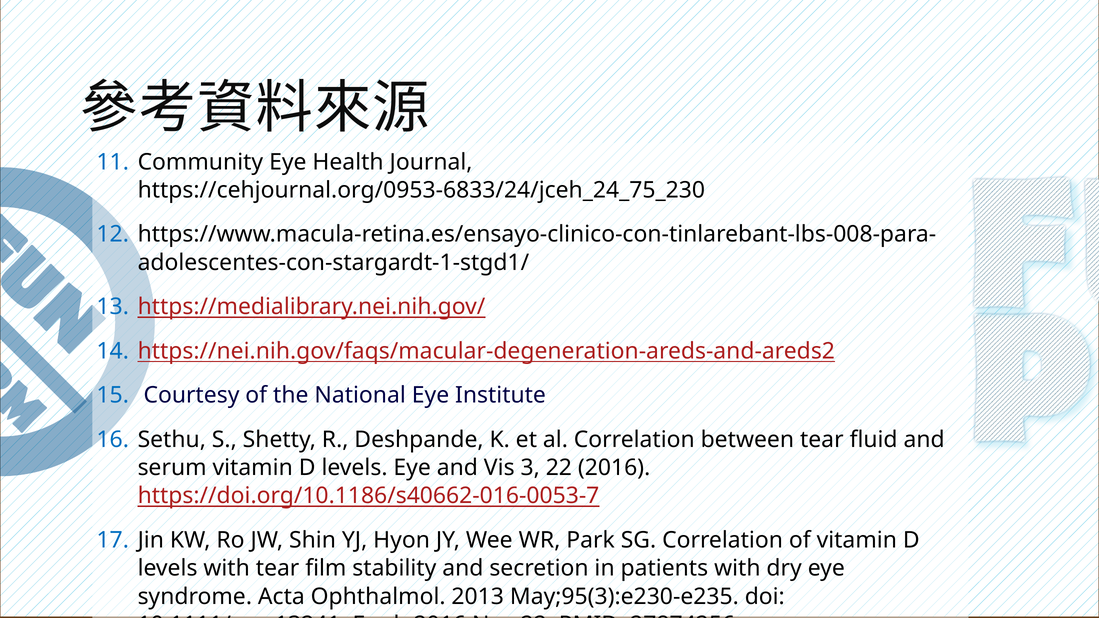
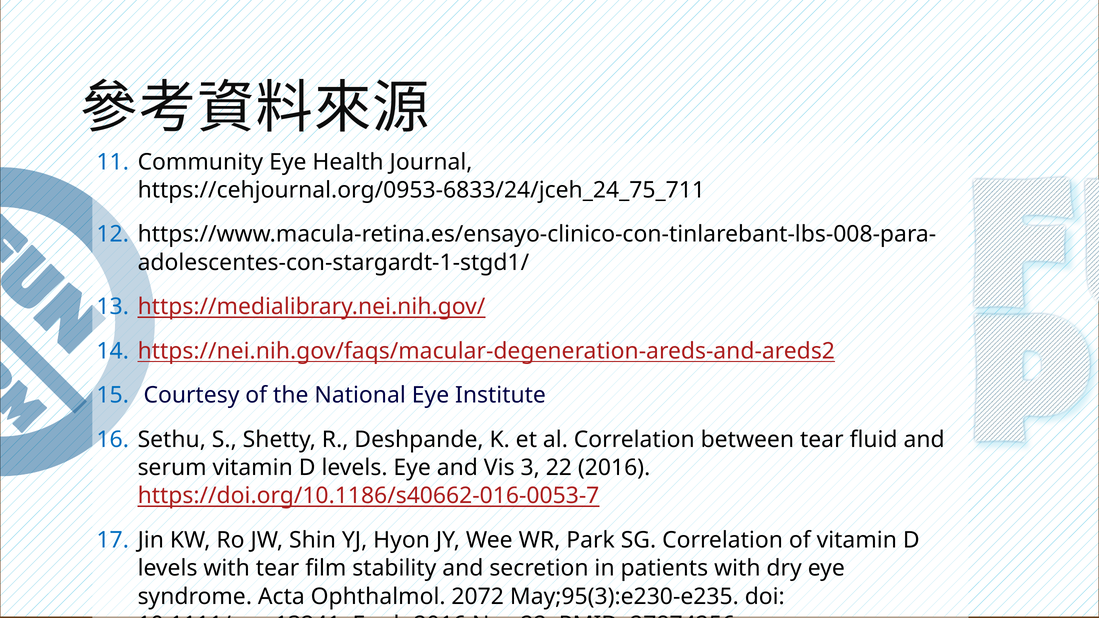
https://cehjournal.org/0953-6833/24/jceh_24_75_230: https://cehjournal.org/0953-6833/24/jceh_24_75_230 -> https://cehjournal.org/0953-6833/24/jceh_24_75_711
2013: 2013 -> 2072
